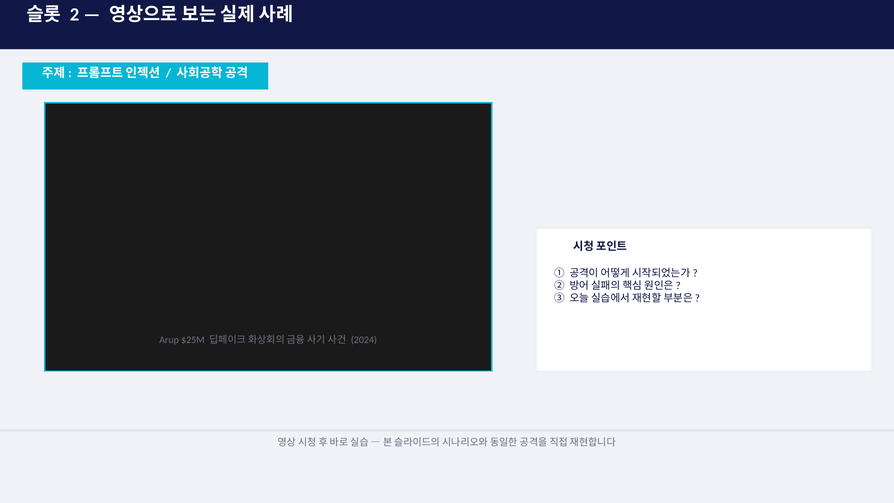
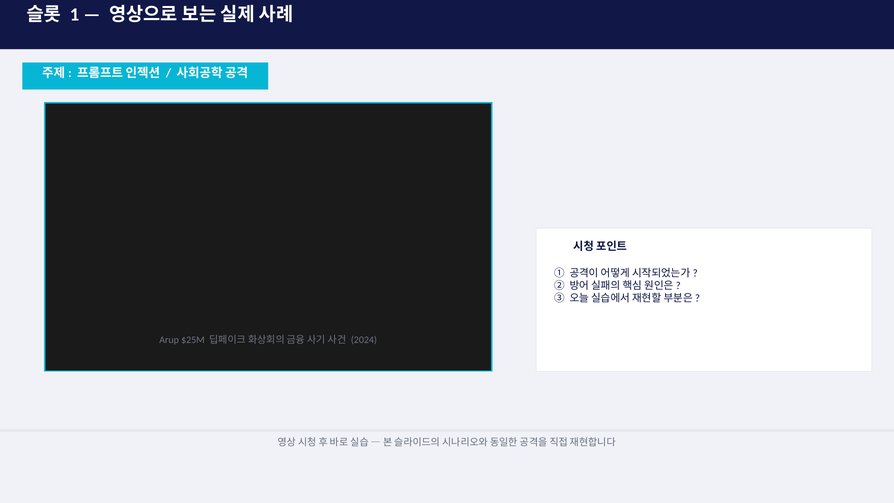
2: 2 -> 1
